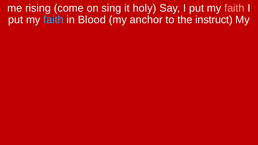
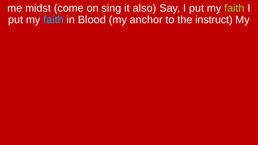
rising: rising -> midst
holy: holy -> also
faith at (234, 8) colour: pink -> light green
